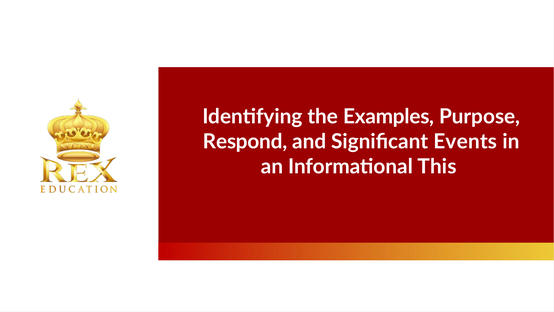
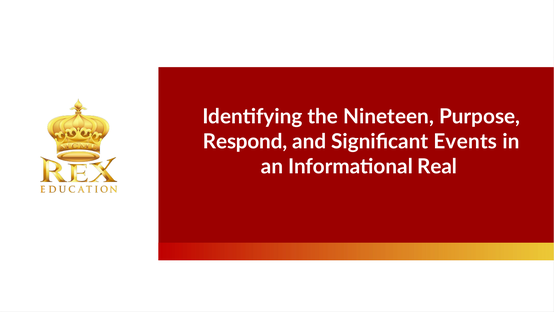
Examples: Examples -> Nineteen
This: This -> Real
